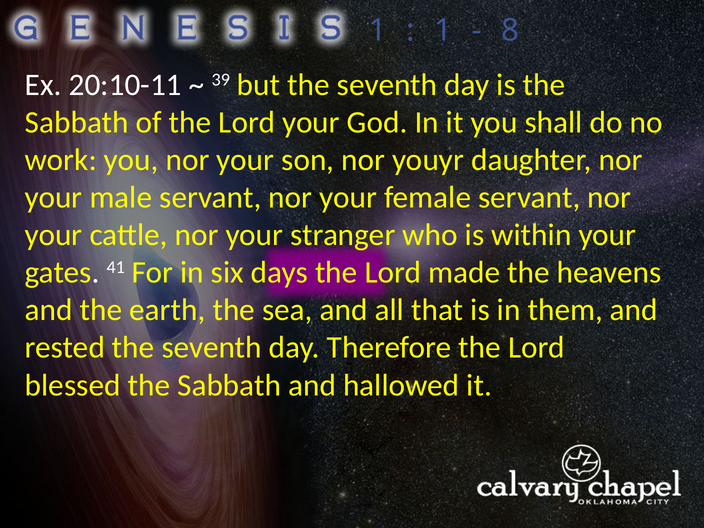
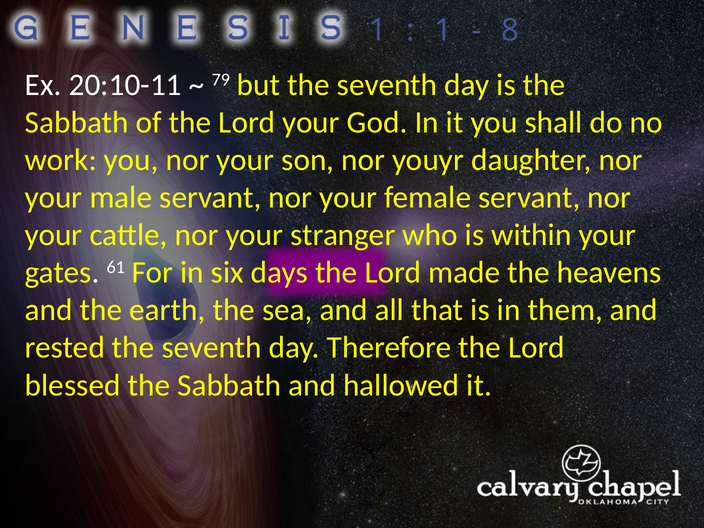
39: 39 -> 79
41: 41 -> 61
